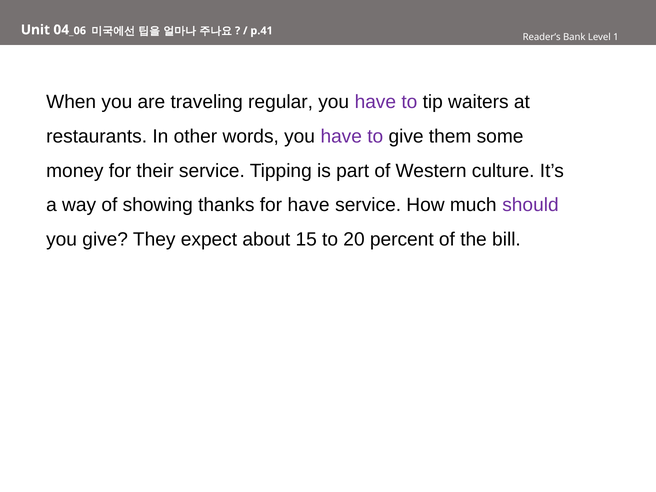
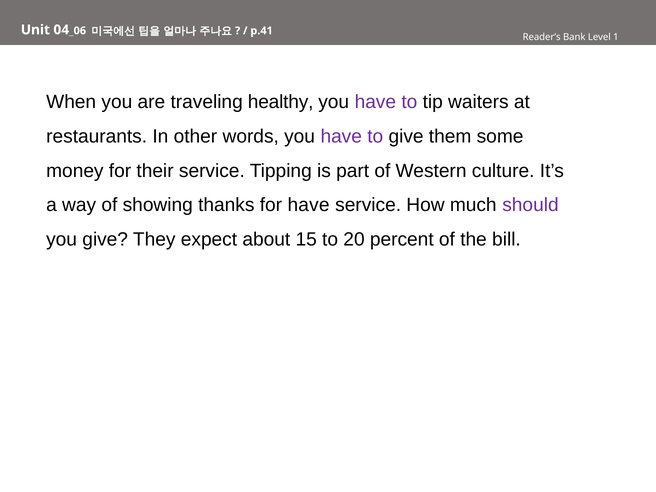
regular: regular -> healthy
